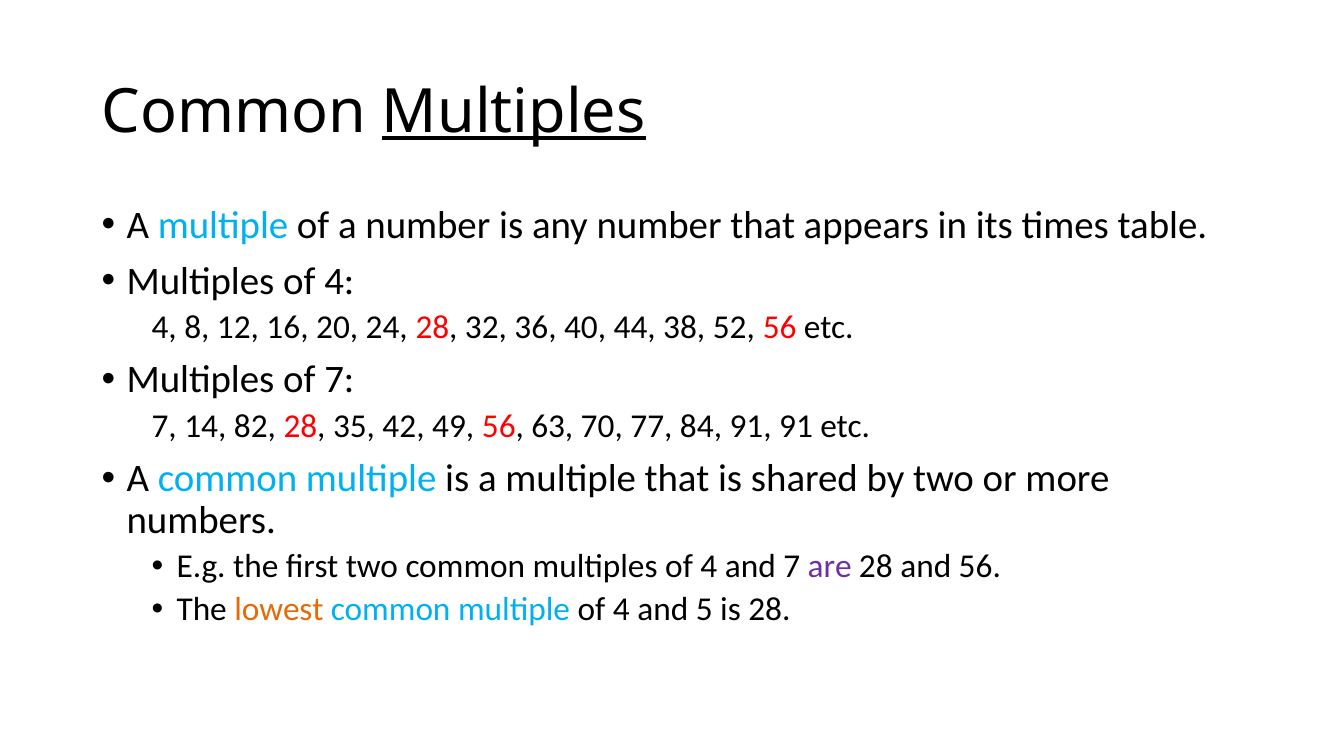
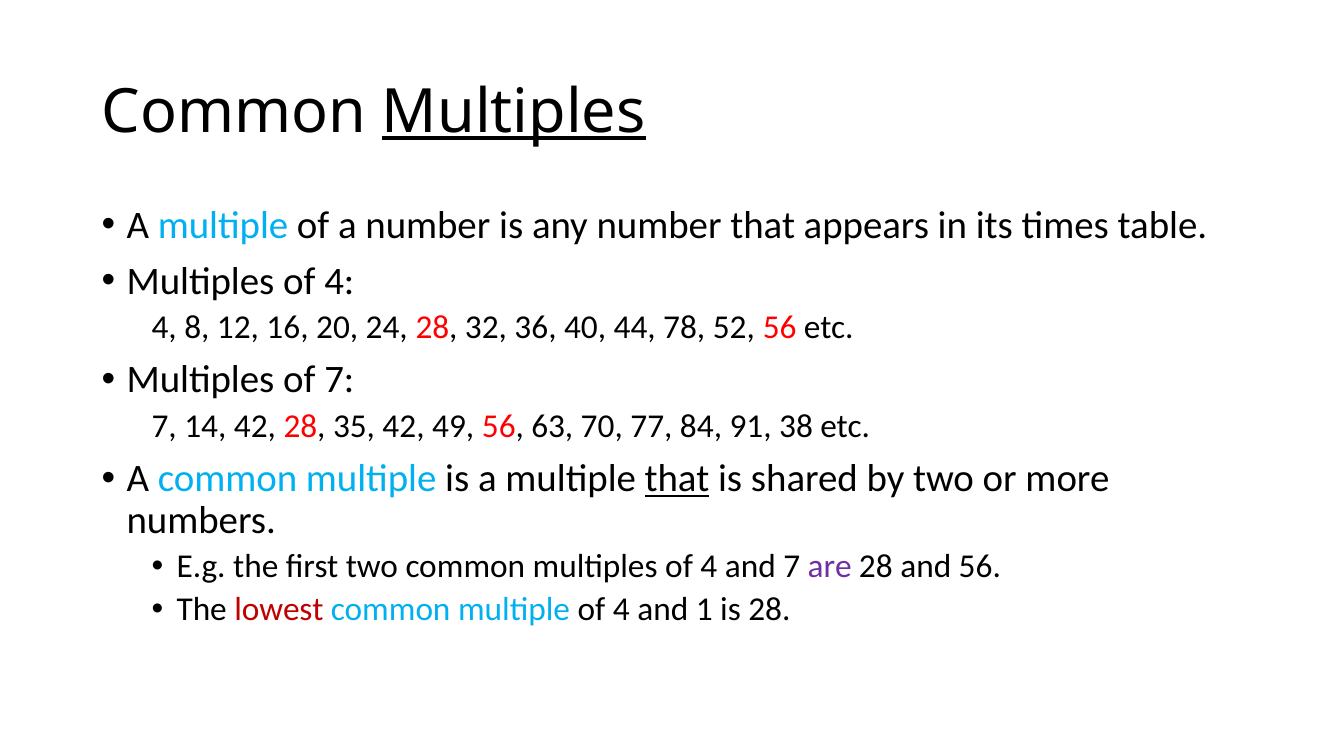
38: 38 -> 78
14 82: 82 -> 42
91 91: 91 -> 38
that at (677, 479) underline: none -> present
lowest colour: orange -> red
5: 5 -> 1
